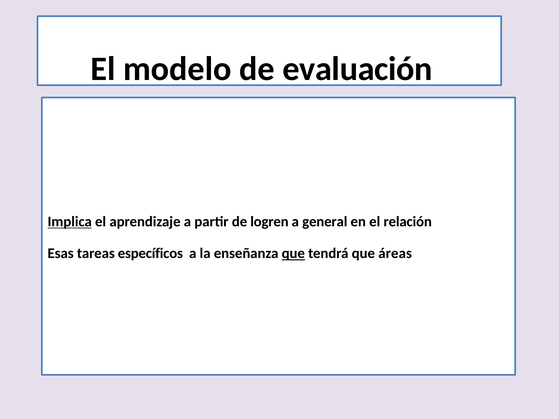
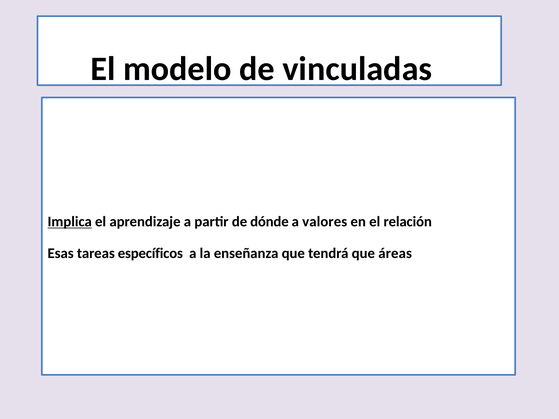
evaluación: evaluación -> vinculadas
logren: logren -> dónde
general: general -> valores
que at (293, 254) underline: present -> none
